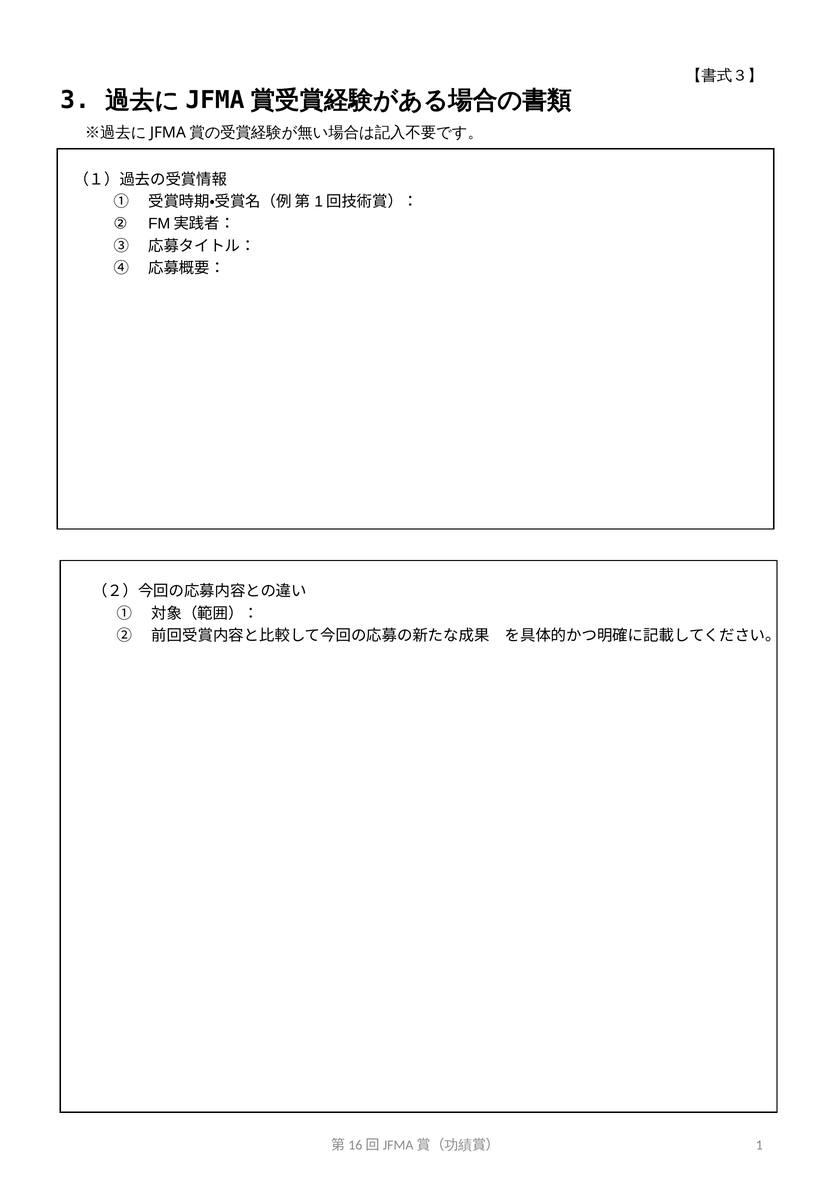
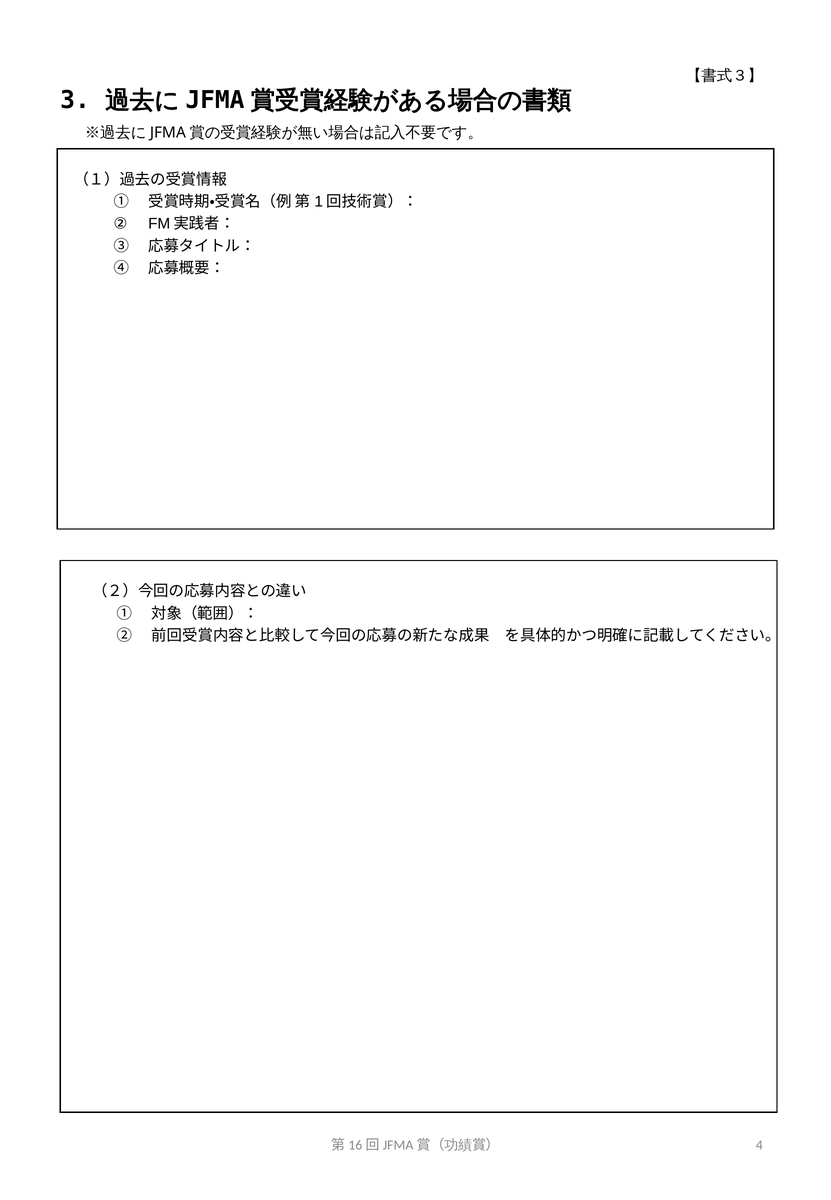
1: 1 -> 4
